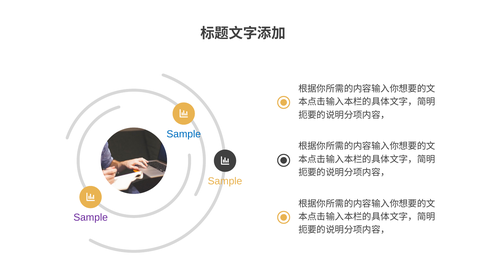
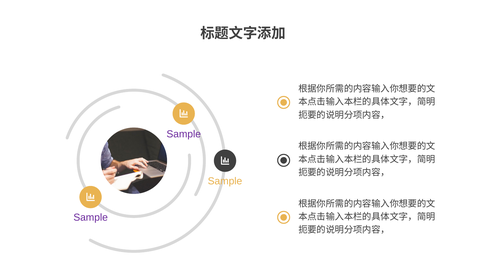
Sample at (184, 134) colour: blue -> purple
